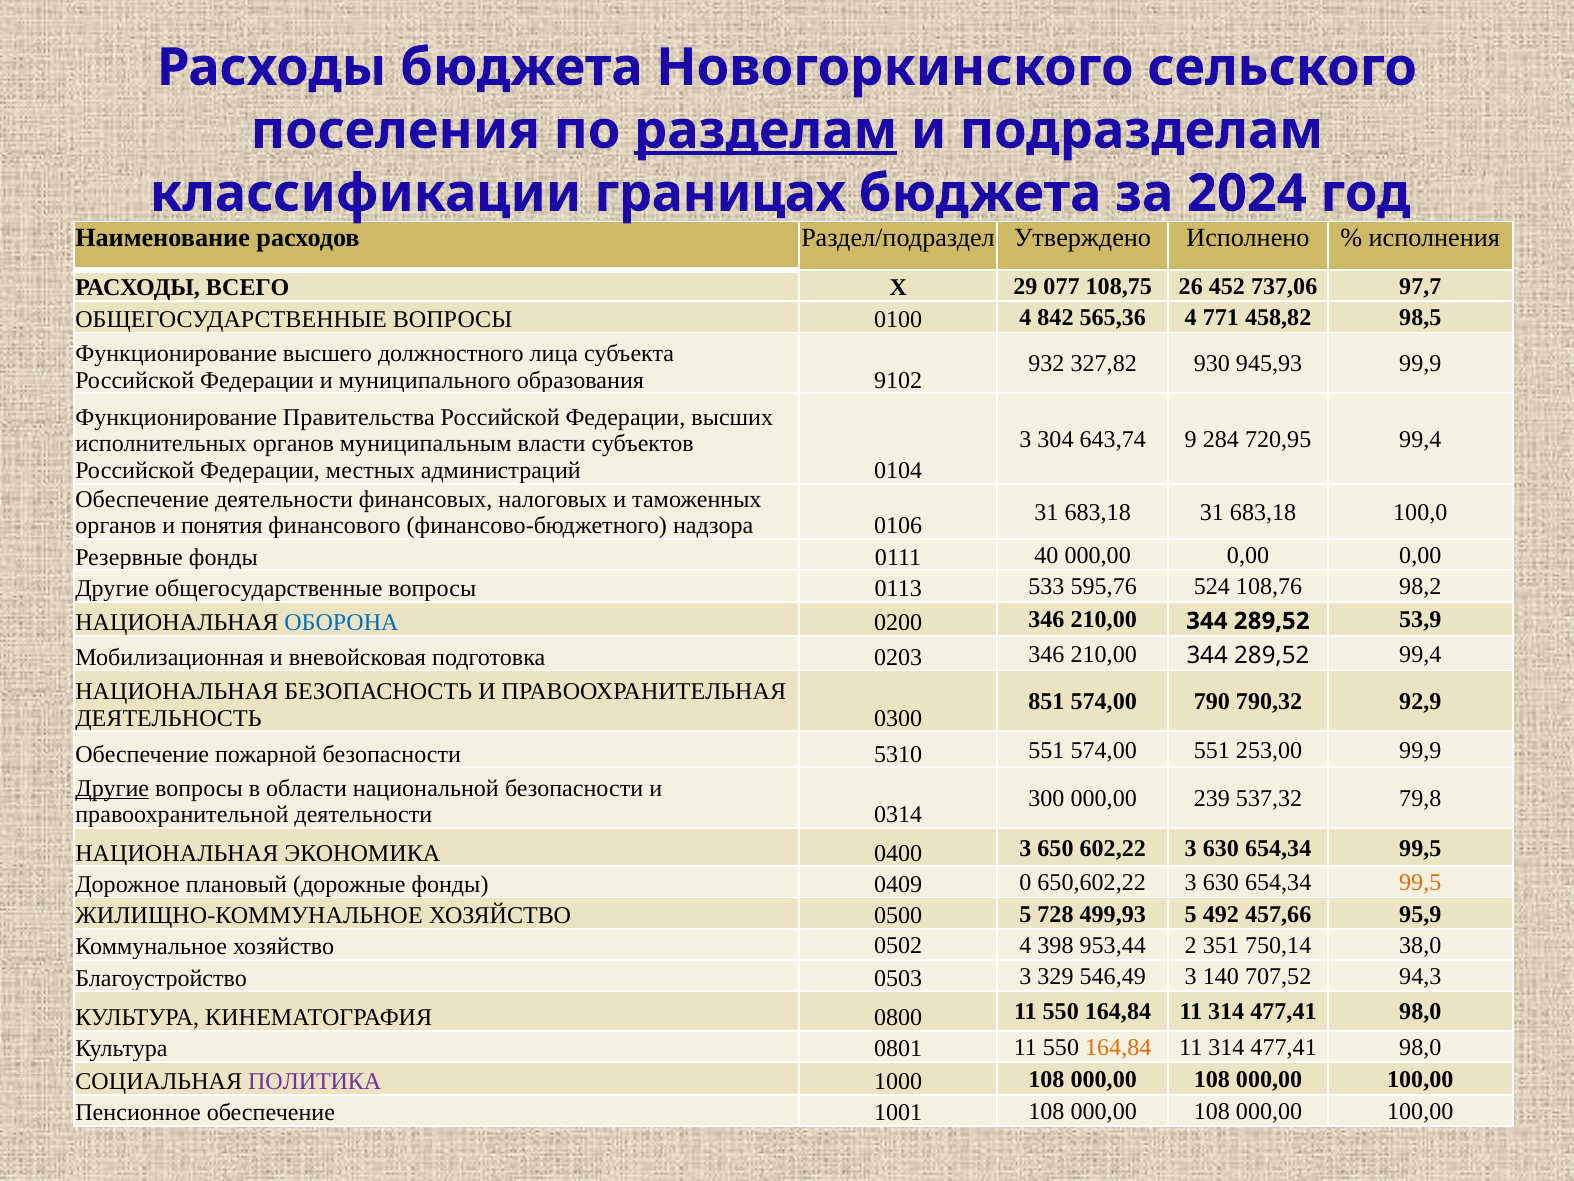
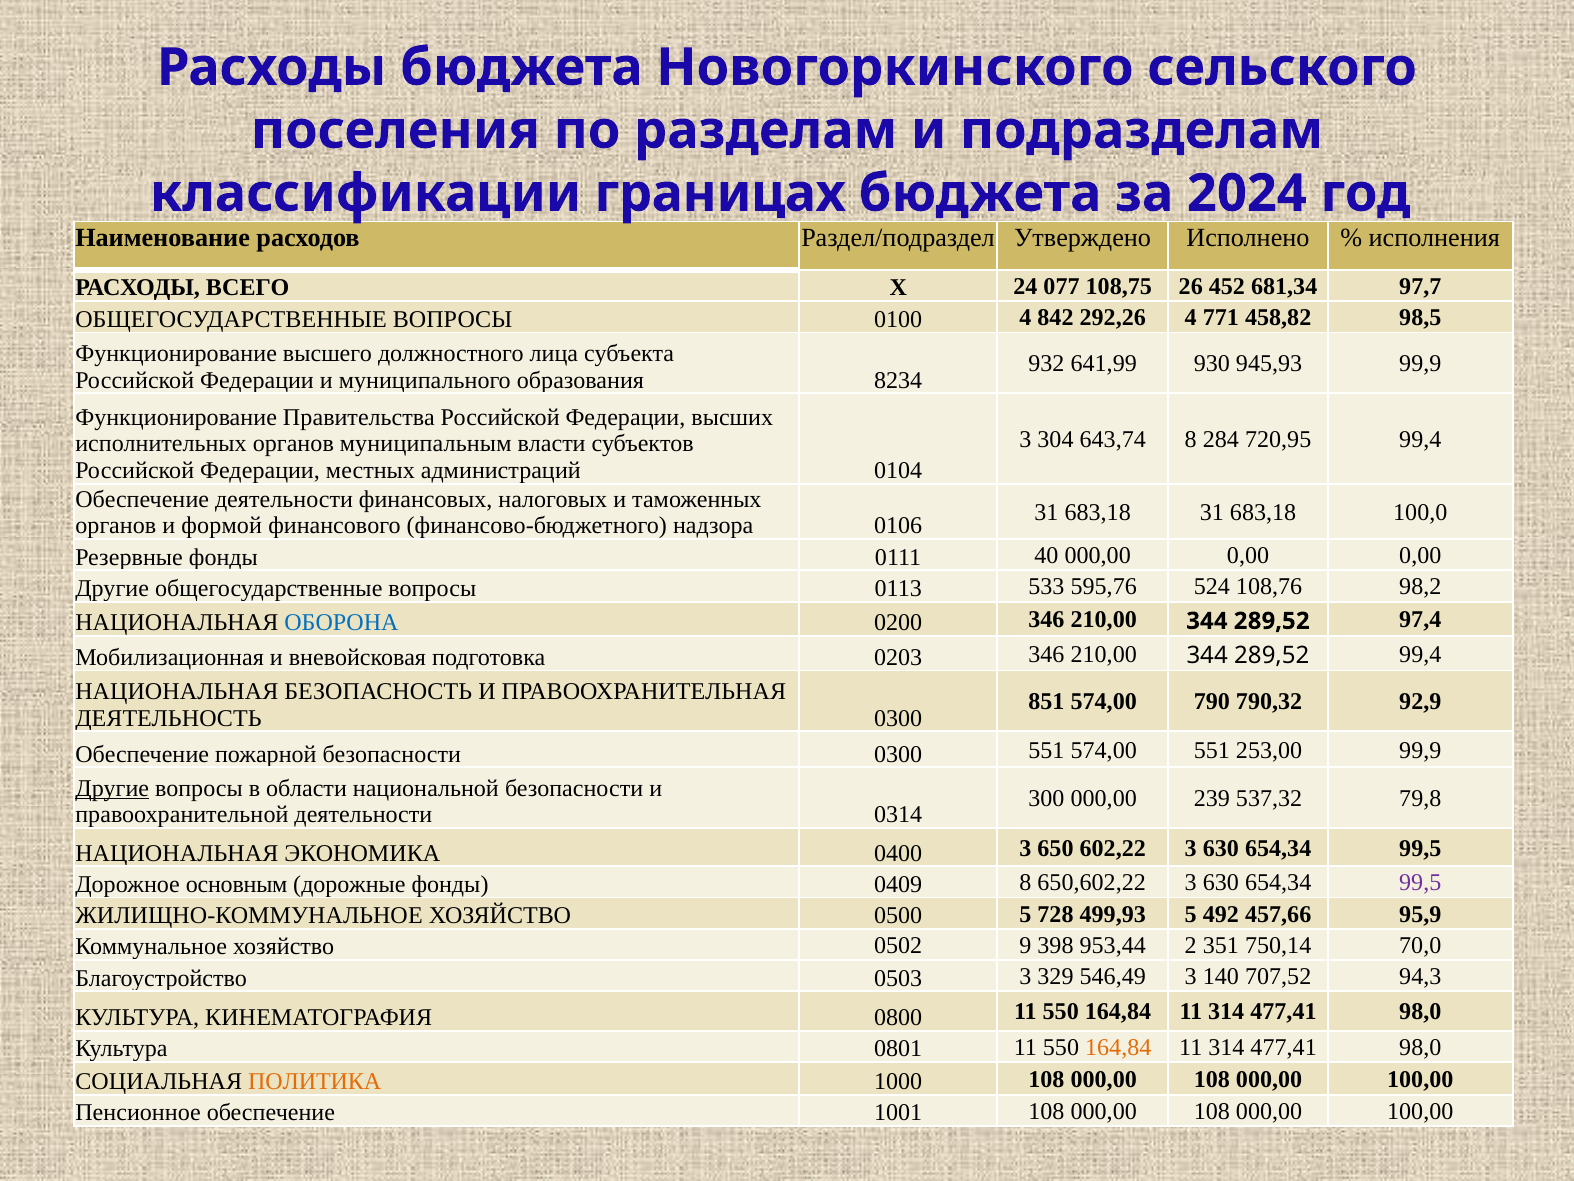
разделам underline: present -> none
29: 29 -> 24
737,06: 737,06 -> 681,34
565,36: 565,36 -> 292,26
327,82: 327,82 -> 641,99
9102: 9102 -> 8234
643,74 9: 9 -> 8
понятия: понятия -> формой
53,9: 53,9 -> 97,4
безопасности 5310: 5310 -> 0300
плановый: плановый -> основным
0409 0: 0 -> 8
99,5 at (1420, 883) colour: orange -> purple
0502 4: 4 -> 9
38,0: 38,0 -> 70,0
ПОЛИТИКА colour: purple -> orange
